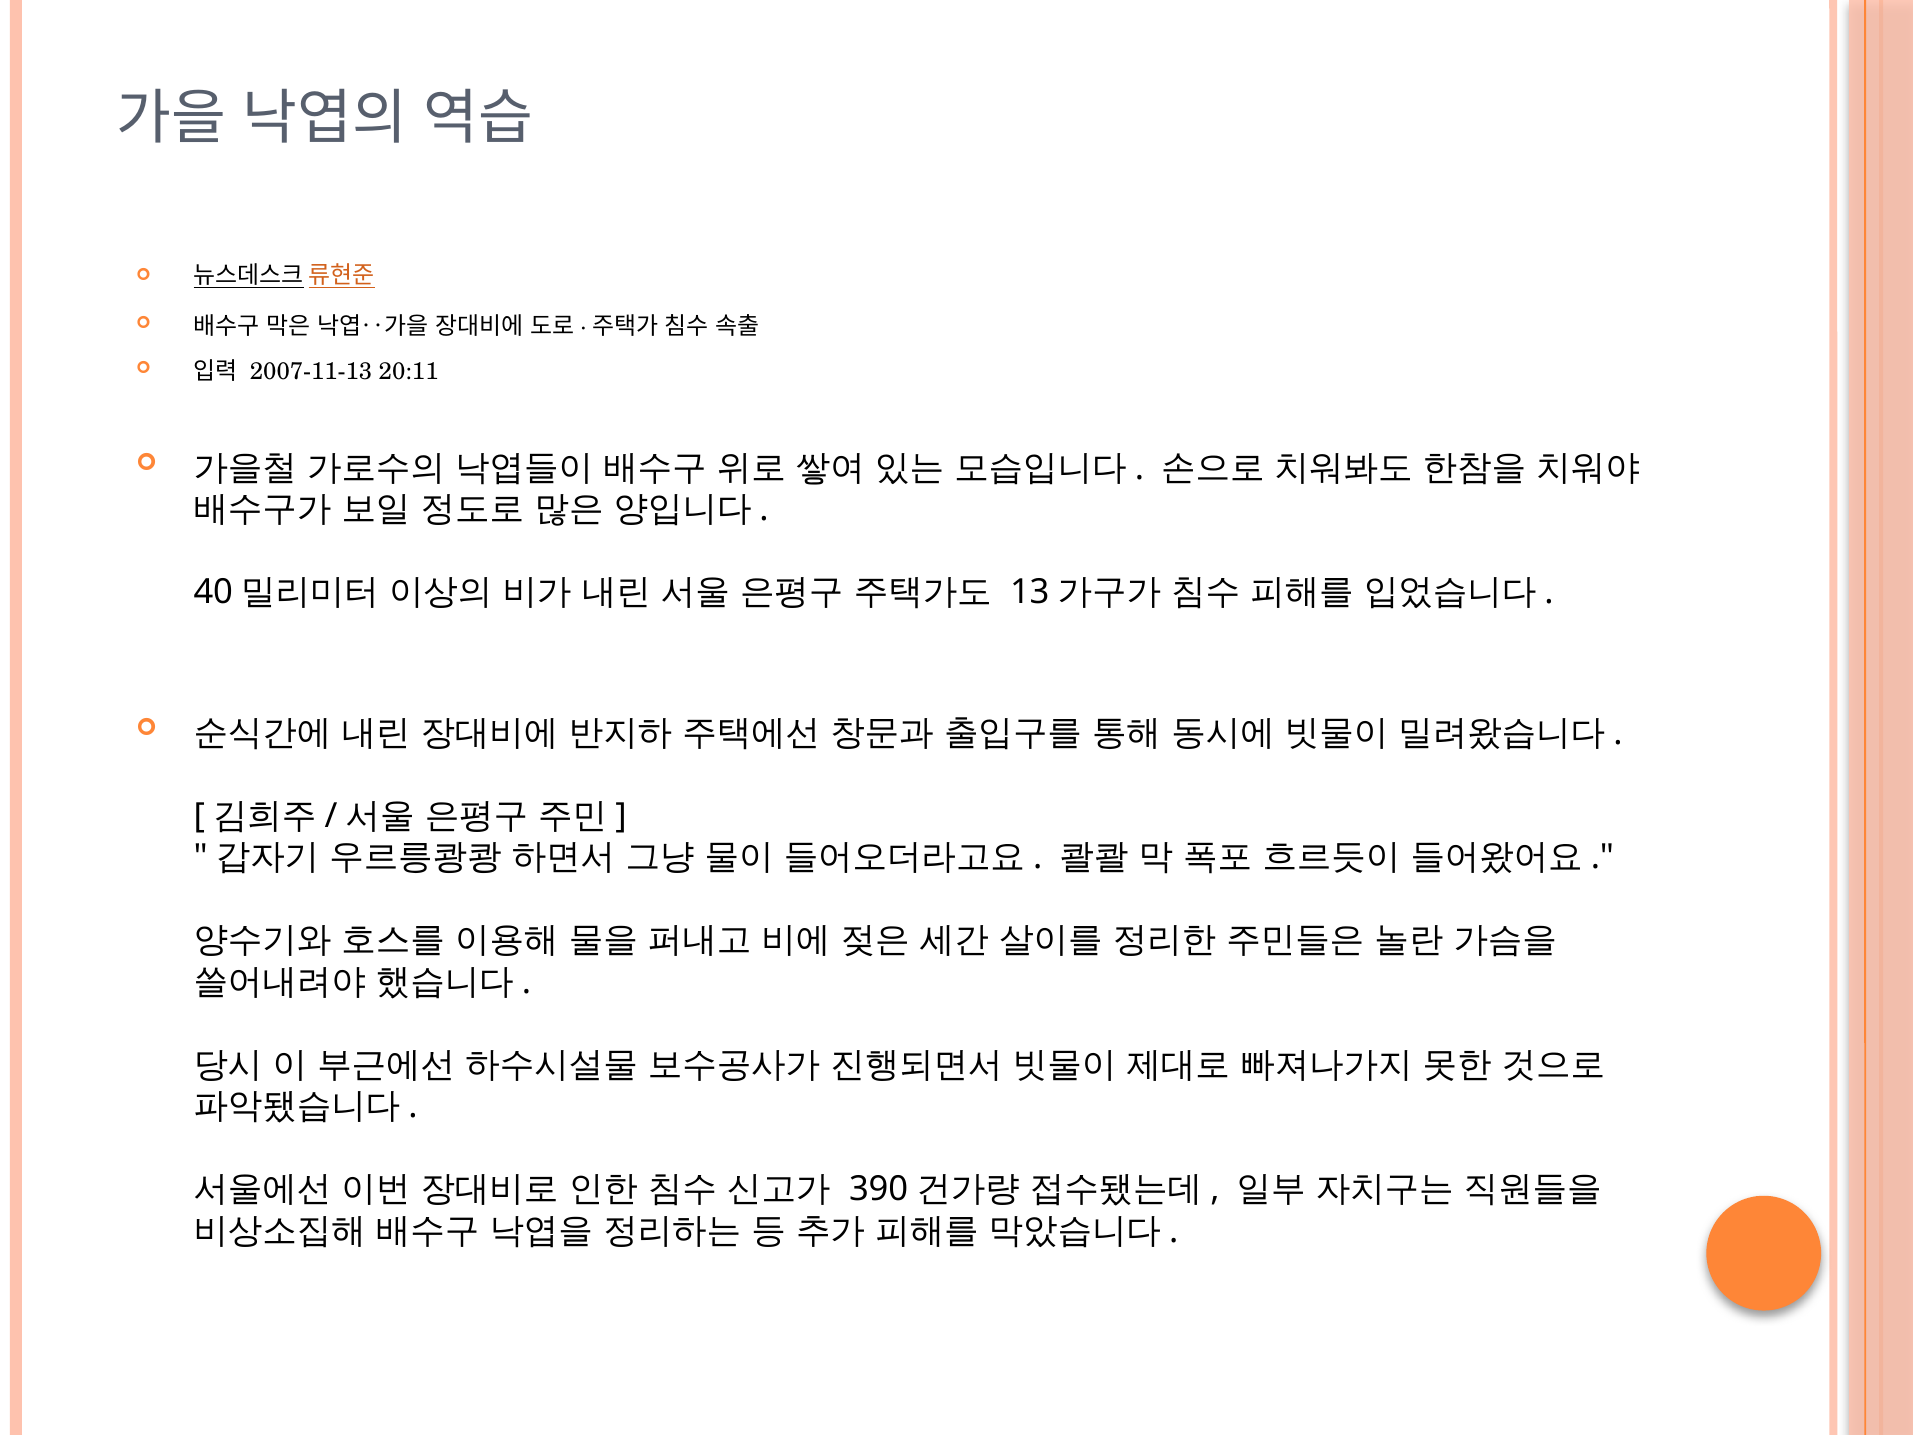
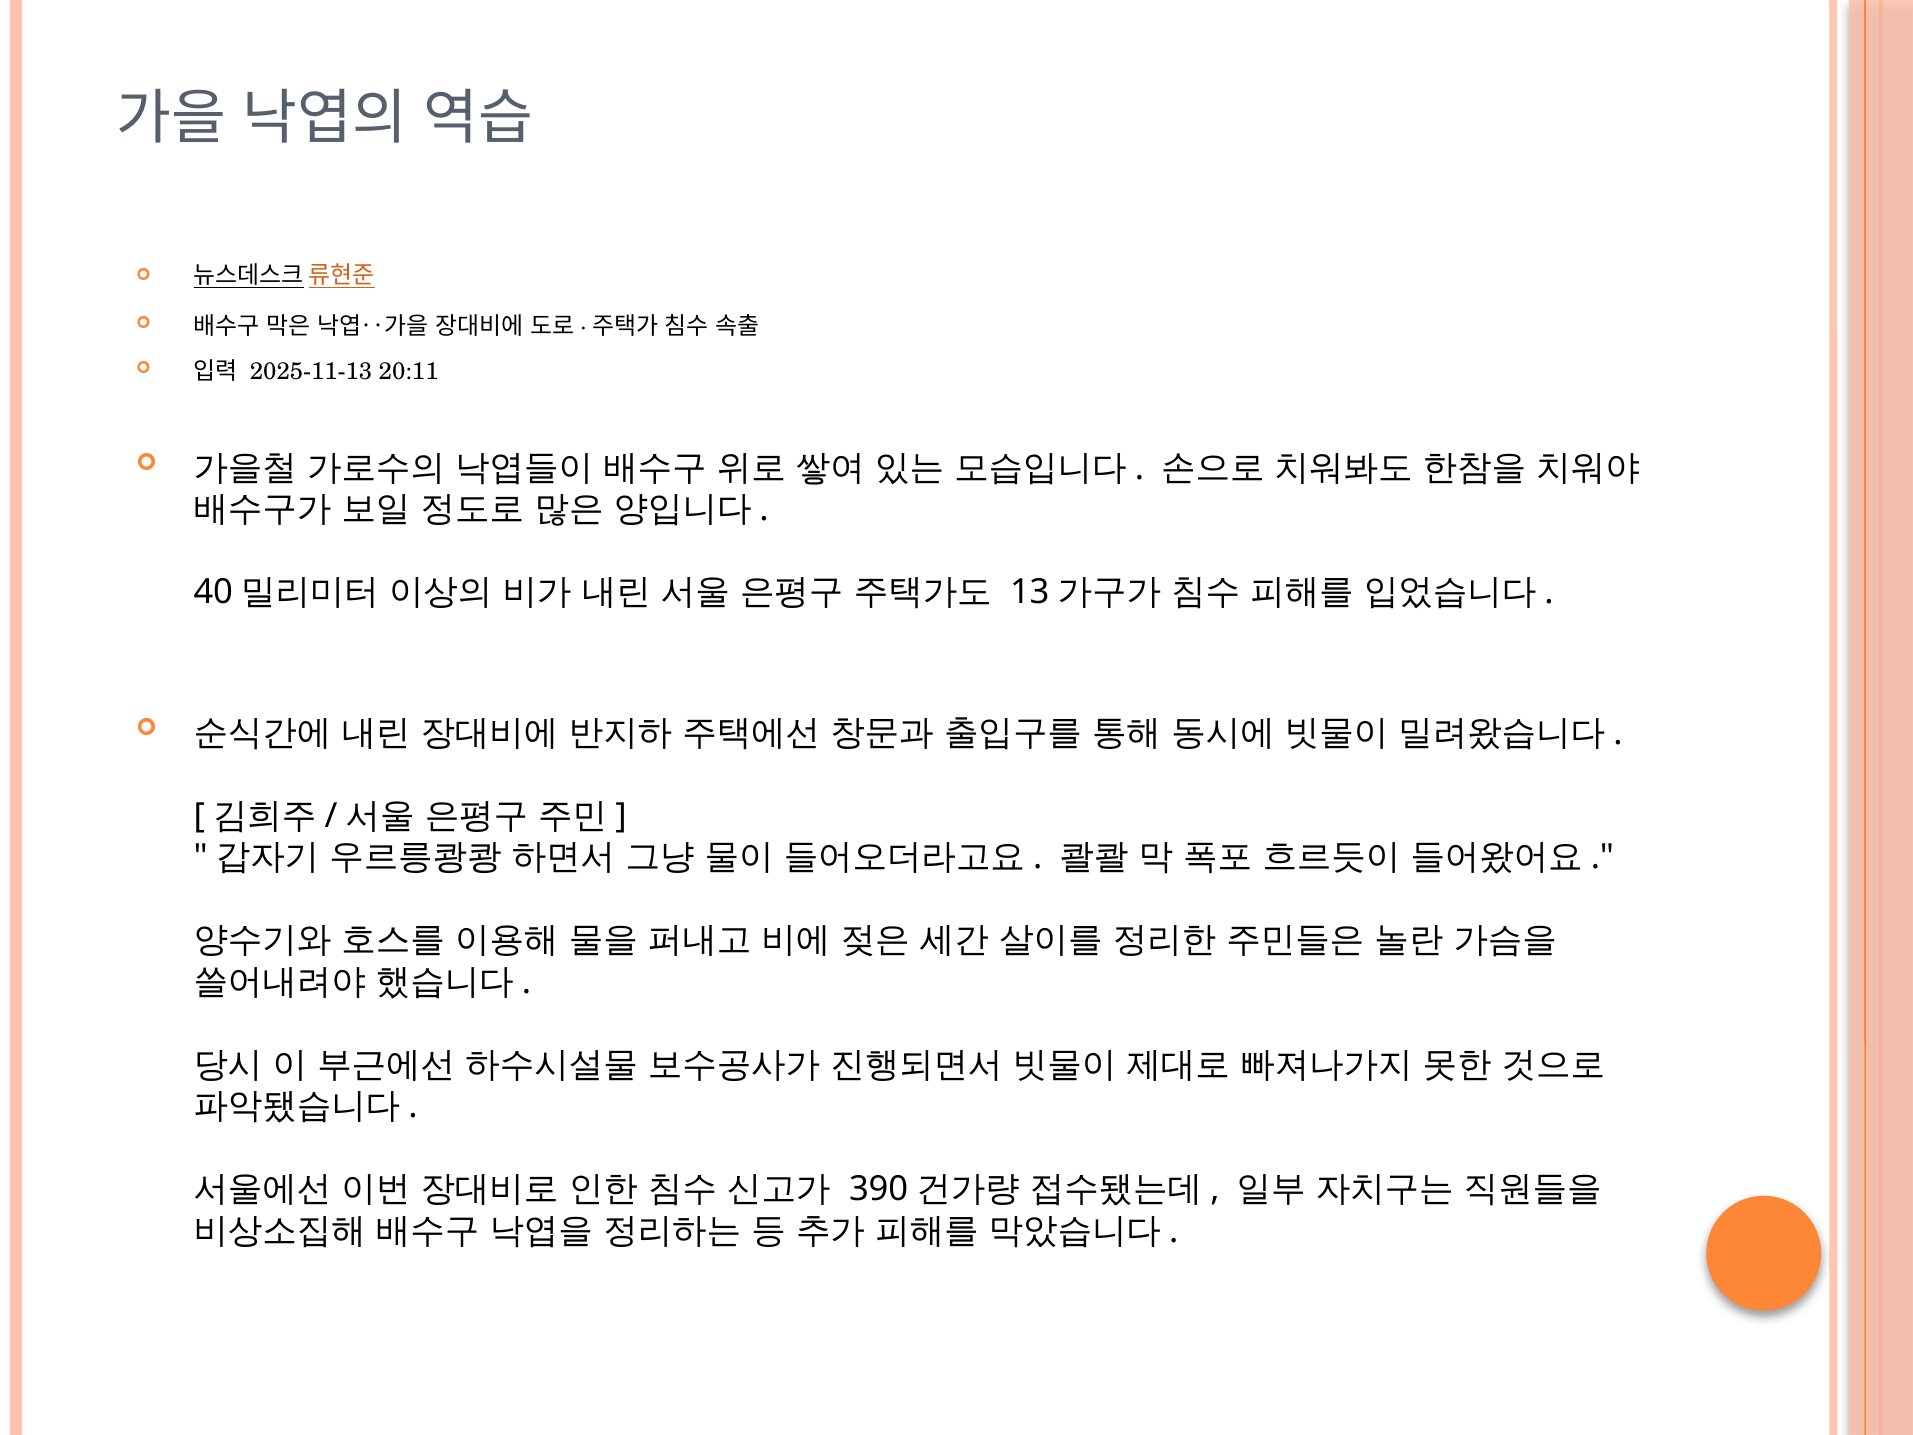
2007-11-13: 2007-11-13 -> 2025-11-13
